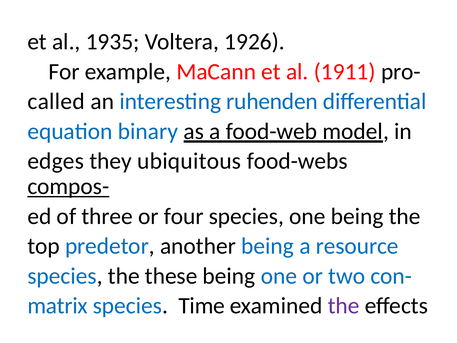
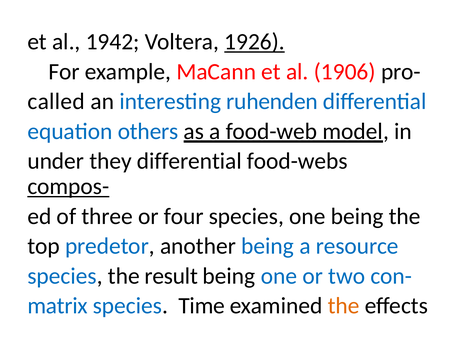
1935: 1935 -> 1942
1926 underline: none -> present
1911: 1911 -> 1906
binary: binary -> others
edges: edges -> under
they ubiquitous: ubiquitous -> differential
these: these -> result
the at (344, 306) colour: purple -> orange
